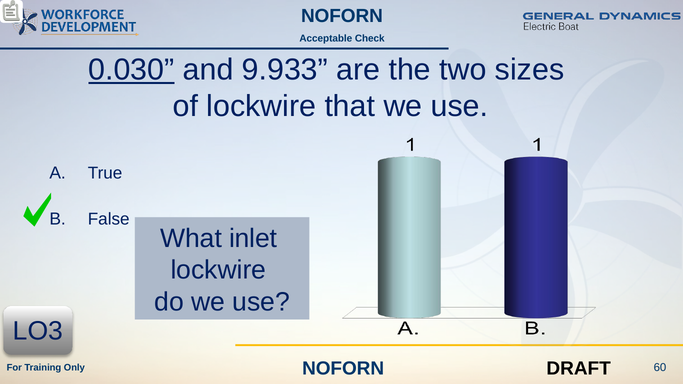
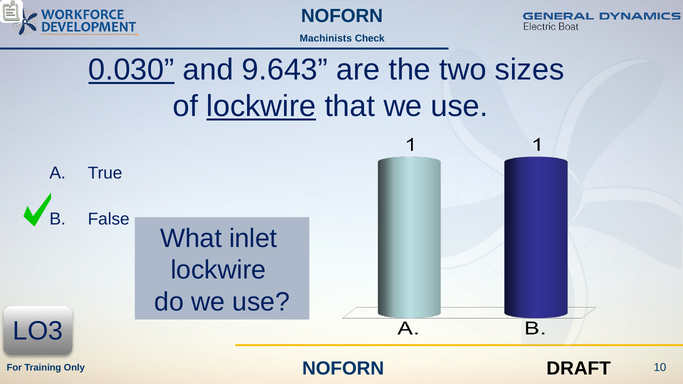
Acceptable: Acceptable -> Machinists
9.933: 9.933 -> 9.643
lockwire at (261, 106) underline: none -> present
60: 60 -> 10
